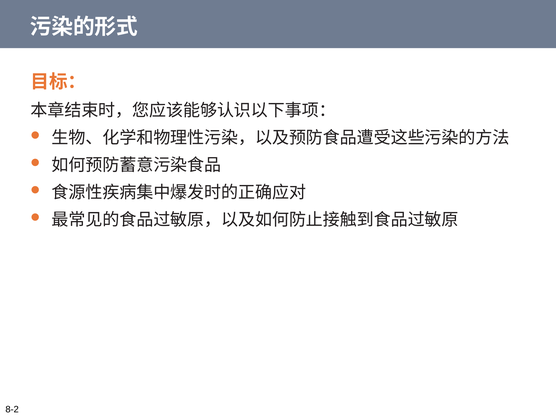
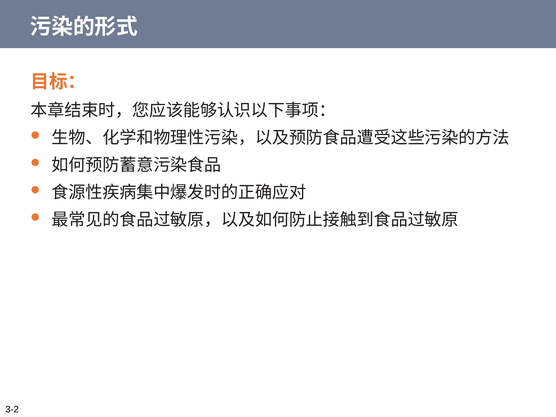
8-2: 8-2 -> 3-2
